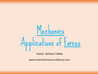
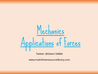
Applications underline: none -> present
